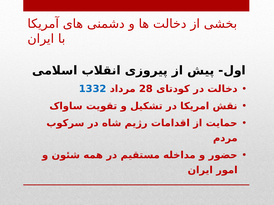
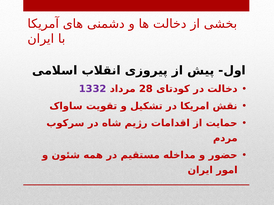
1332 colour: blue -> purple
